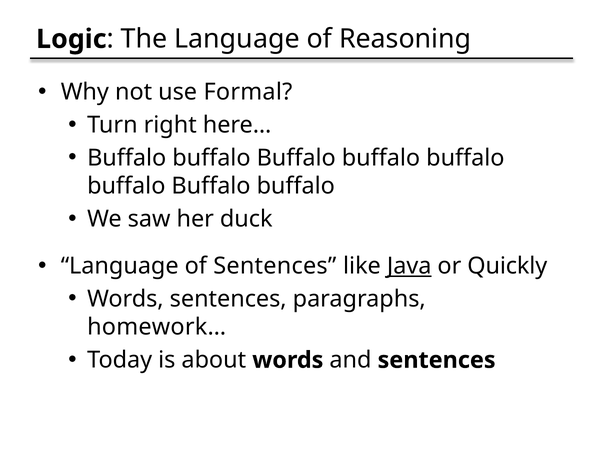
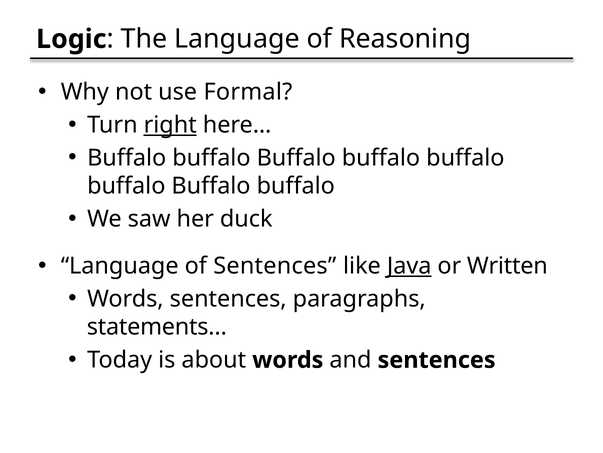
right underline: none -> present
Quickly: Quickly -> Written
homework…: homework… -> statements…
